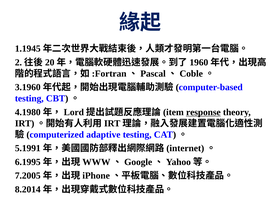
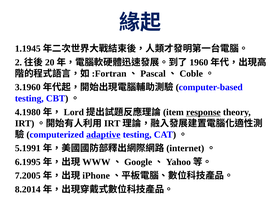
adaptive underline: none -> present
